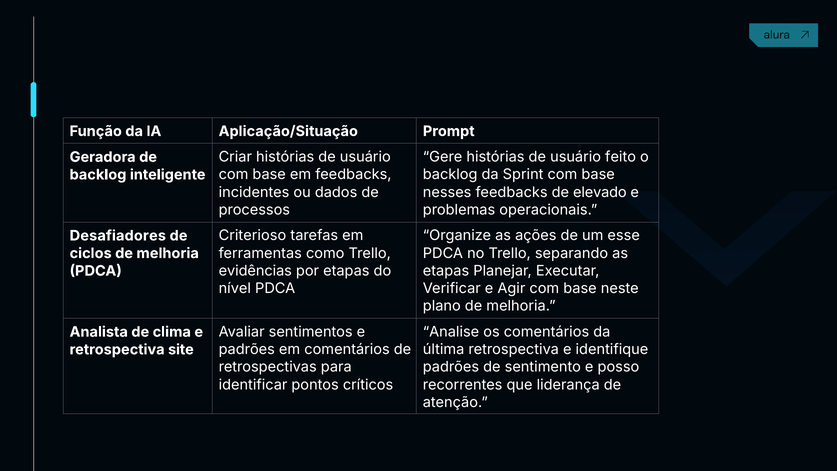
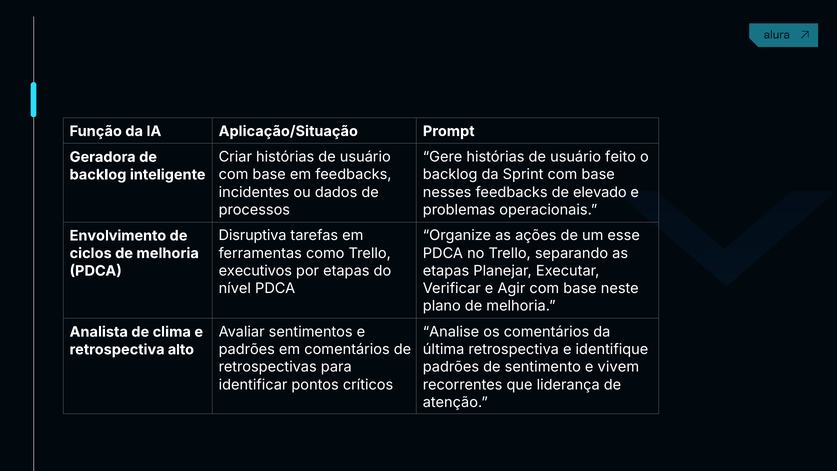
Desafiadores: Desafiadores -> Envolvimento
Criterioso: Criterioso -> Disruptiva
evidências: evidências -> executivos
site: site -> alto
posso: posso -> vivem
